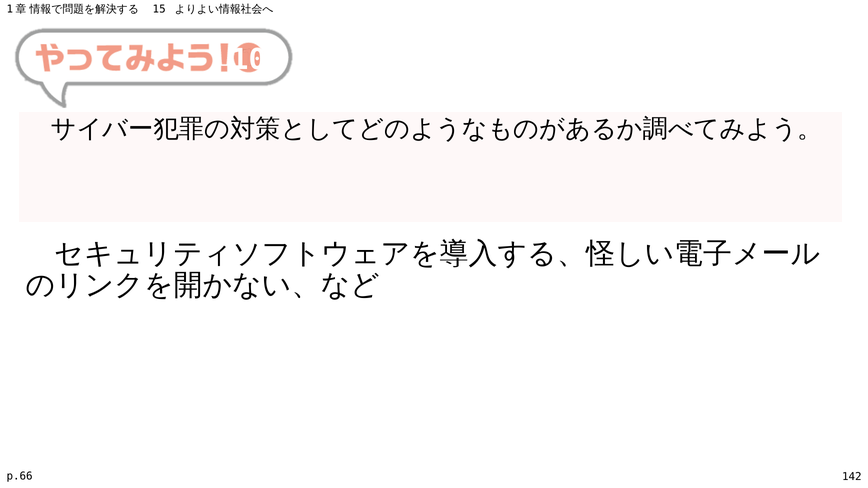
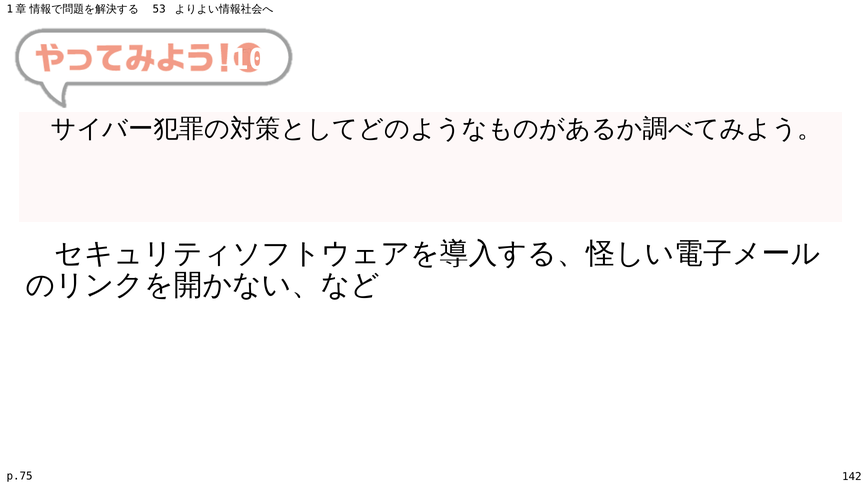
15: 15 -> 53
p.66: p.66 -> p.75
